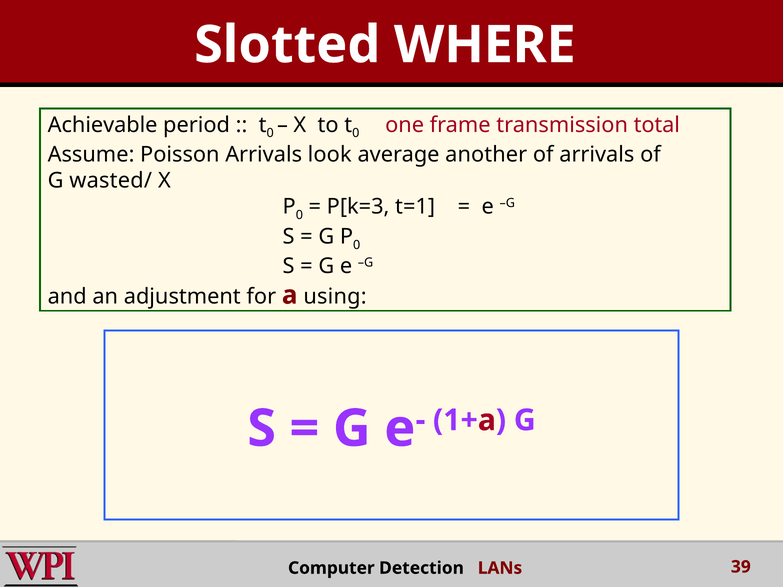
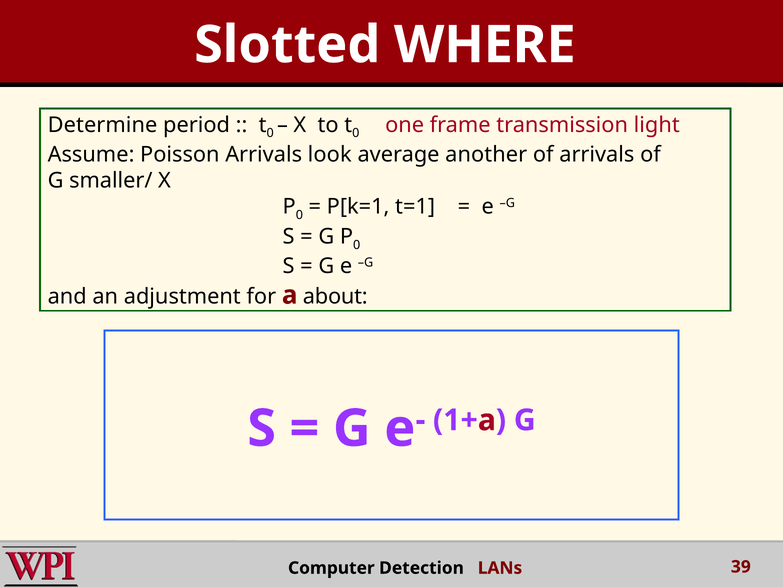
Achievable: Achievable -> Determine
total: total -> light
wasted/: wasted/ -> smaller/
P[k=3: P[k=3 -> P[k=1
using: using -> about
